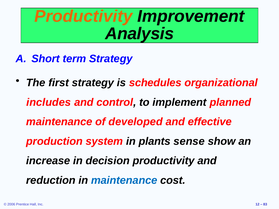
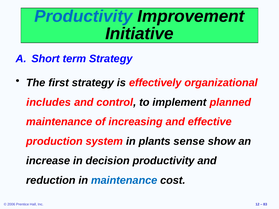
Productivity at (83, 16) colour: orange -> blue
Analysis: Analysis -> Initiative
schedules: schedules -> effectively
developed: developed -> increasing
